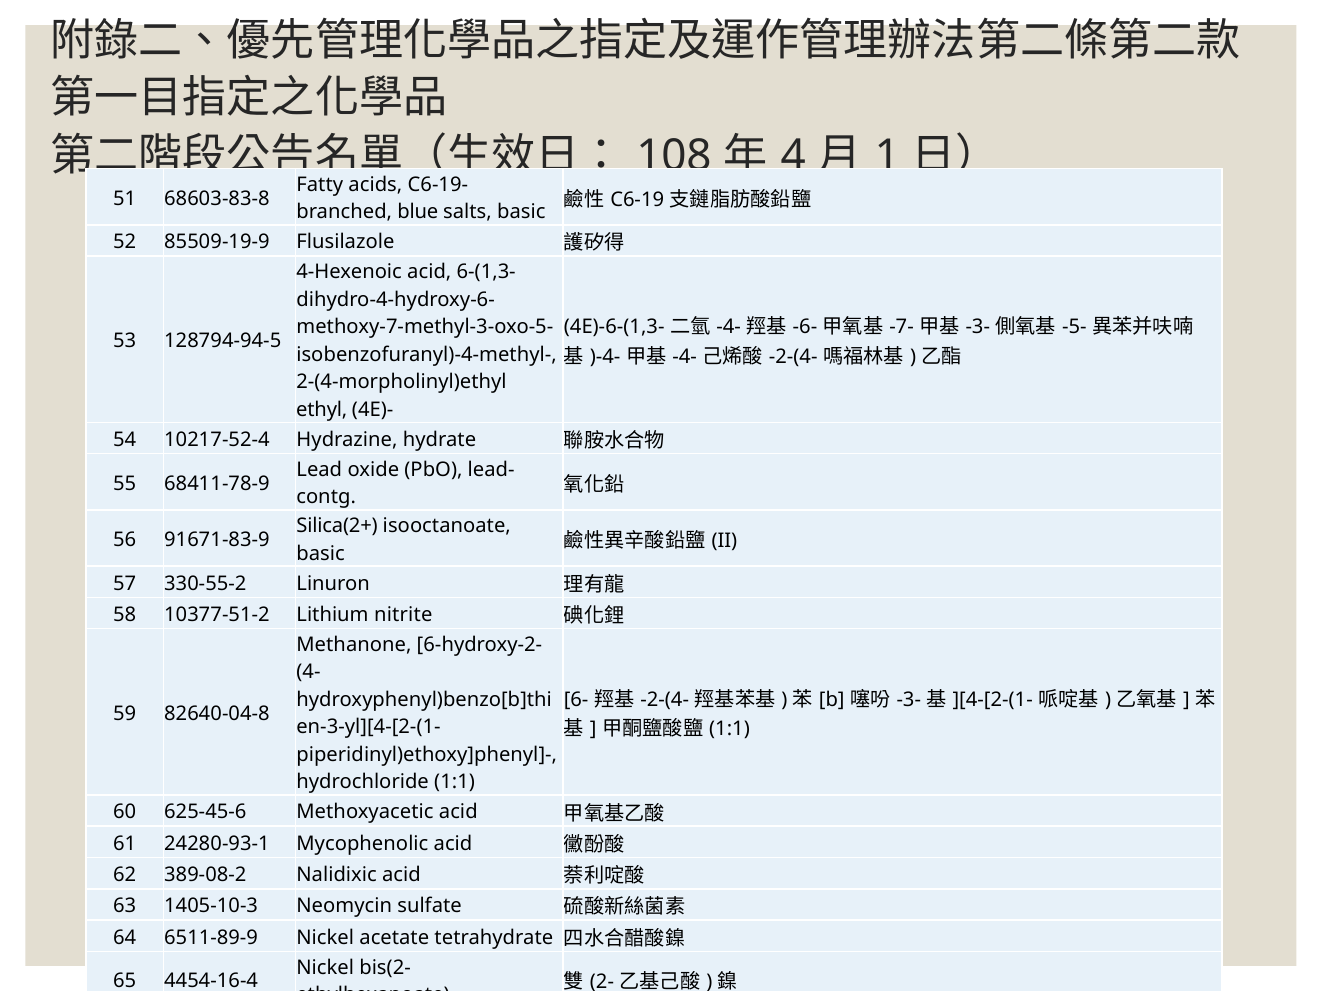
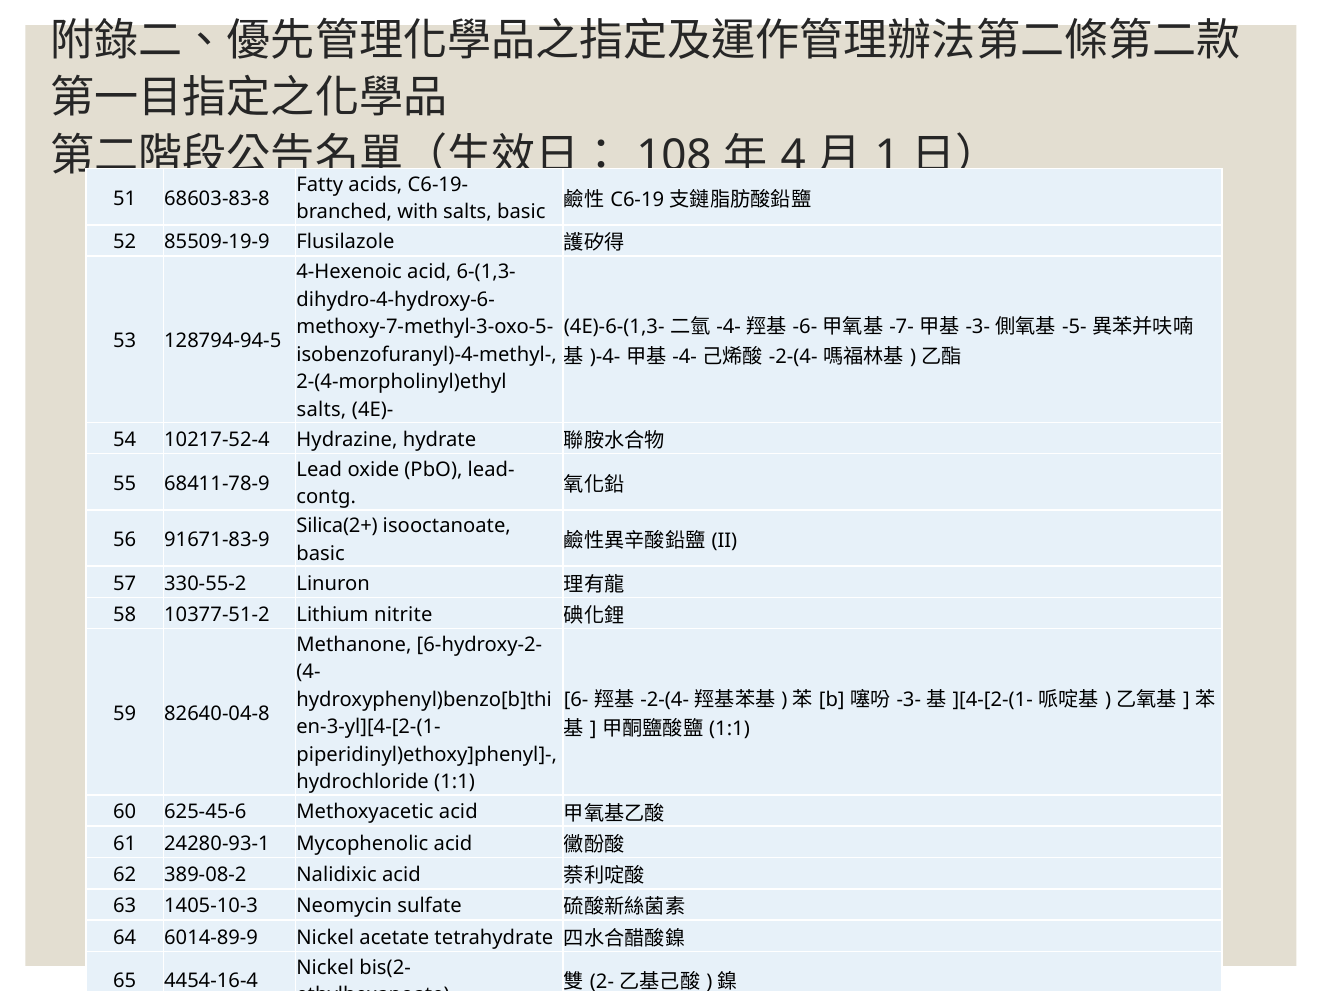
blue: blue -> with
ethyl at (322, 410): ethyl -> salts
6511-89-9: 6511-89-9 -> 6014-89-9
